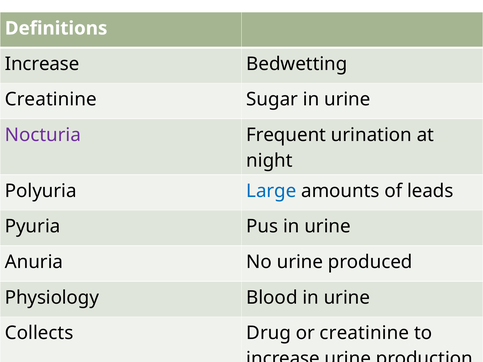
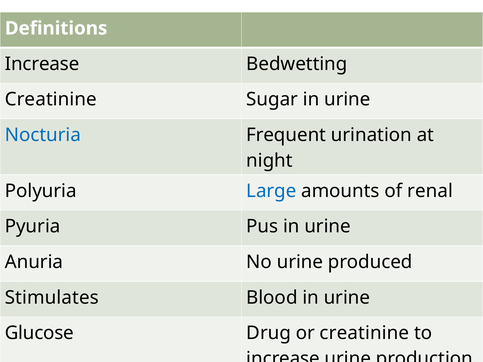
Nocturia colour: purple -> blue
leads: leads -> renal
Physiology: Physiology -> Stimulates
Collects: Collects -> Glucose
